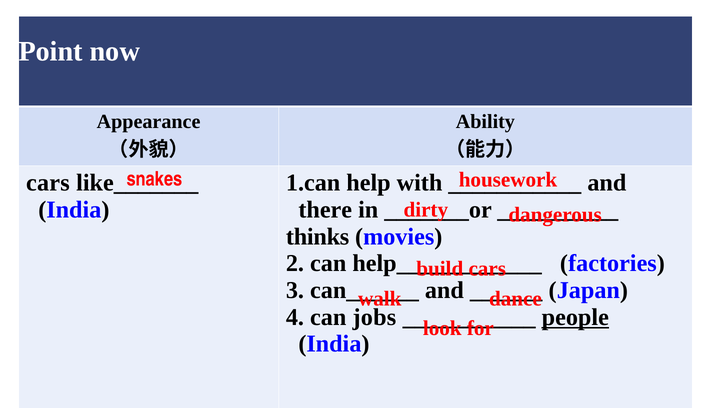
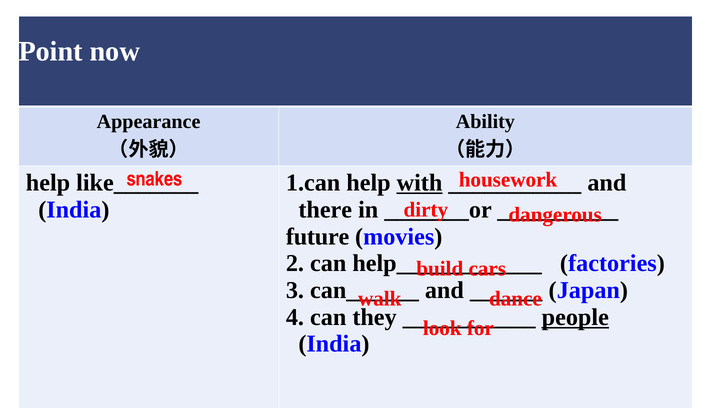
cars at (48, 183): cars -> help
with underline: none -> present
thinks: thinks -> future
jobs: jobs -> they
